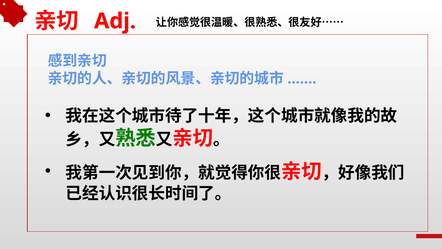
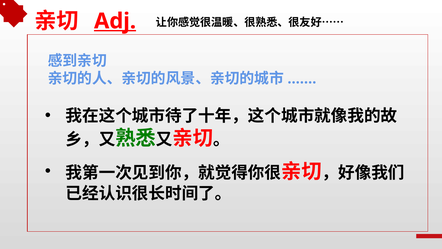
Adj underline: none -> present
